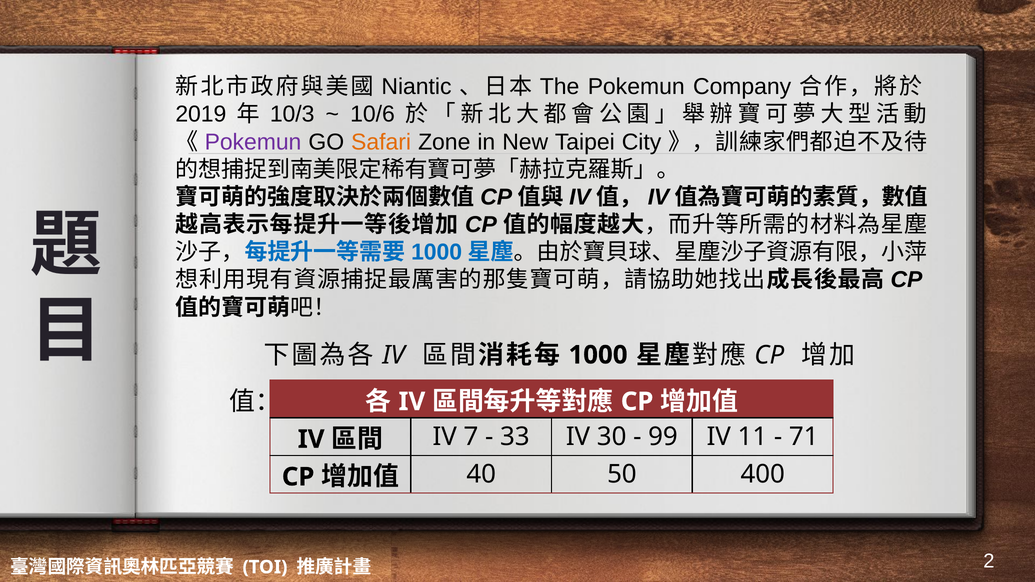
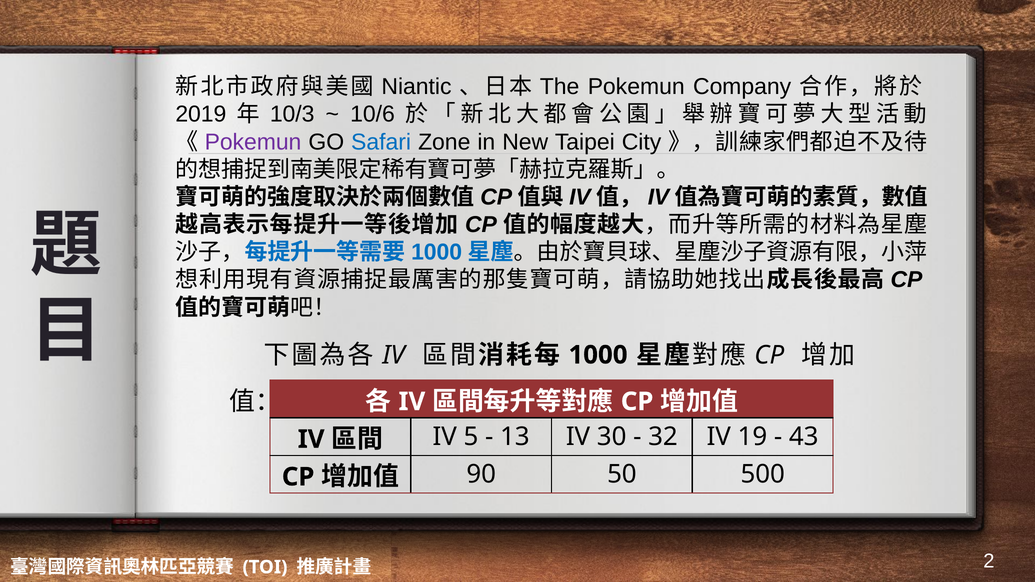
Safari colour: orange -> blue
7: 7 -> 5
33: 33 -> 13
99: 99 -> 32
11: 11 -> 19
71: 71 -> 43
40: 40 -> 90
400: 400 -> 500
